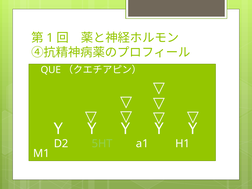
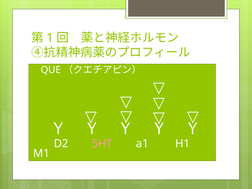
5HT colour: light green -> pink
